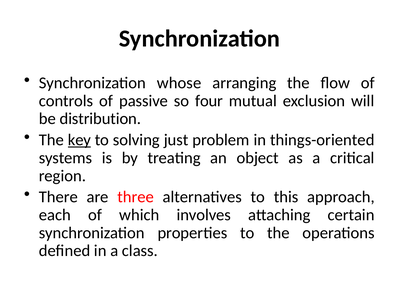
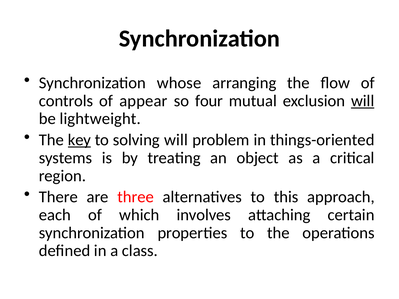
passive: passive -> appear
will at (363, 101) underline: none -> present
distribution: distribution -> lightweight
solving just: just -> will
